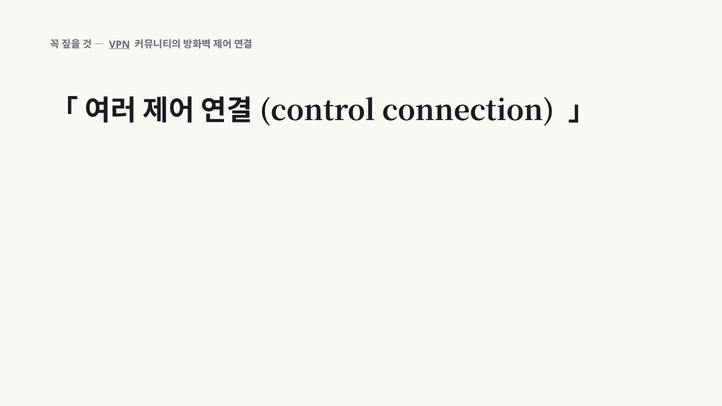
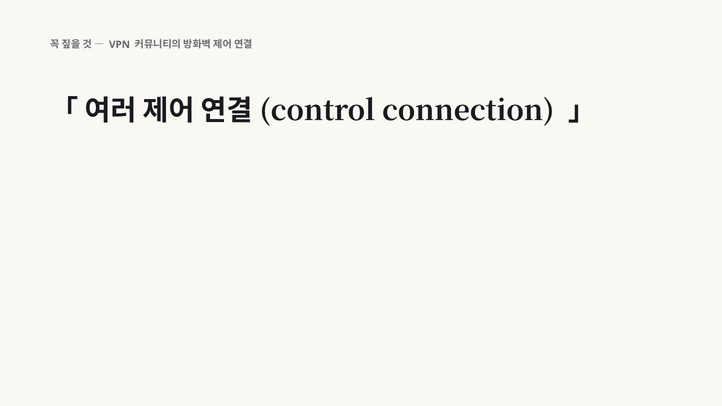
VPN underline: present -> none
